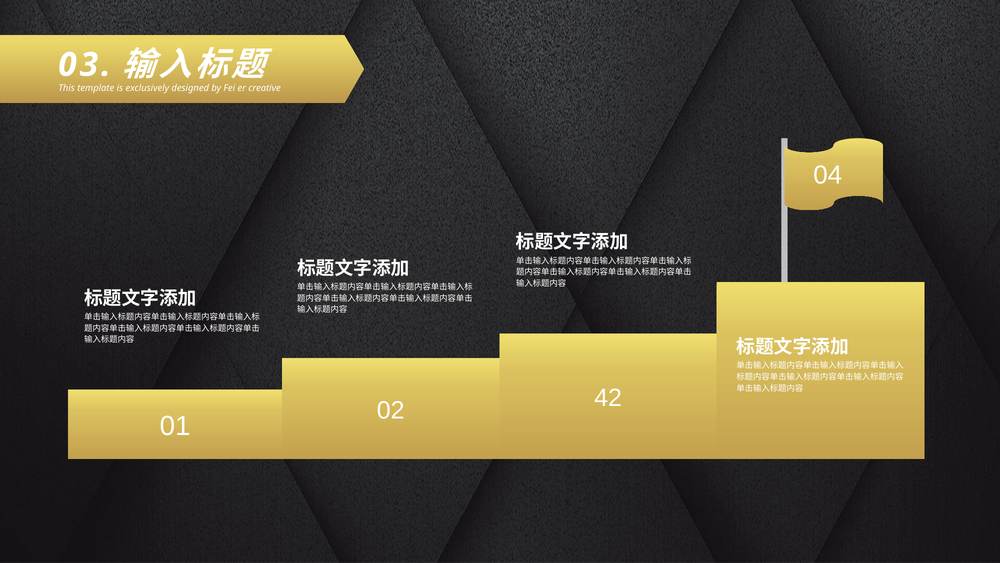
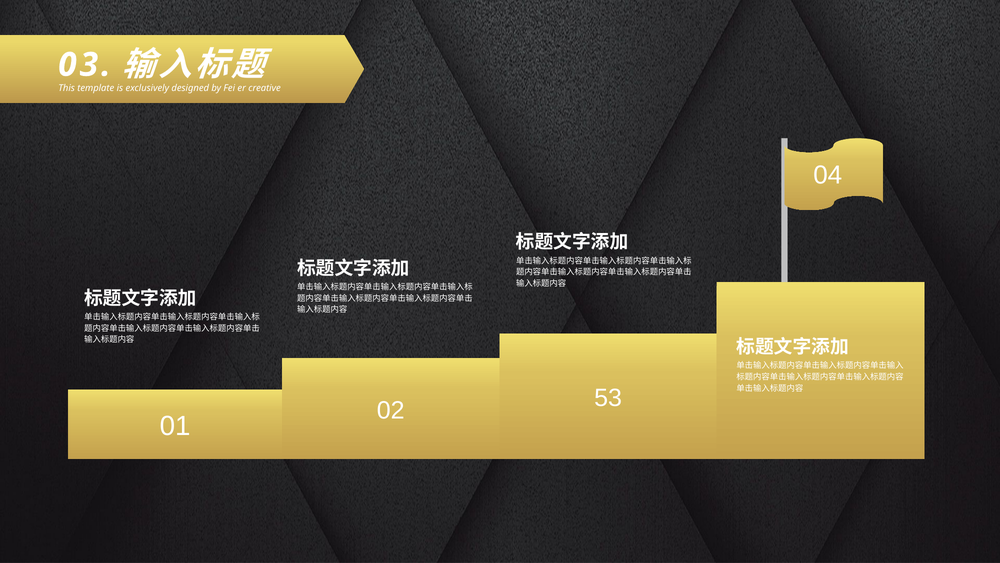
42: 42 -> 53
